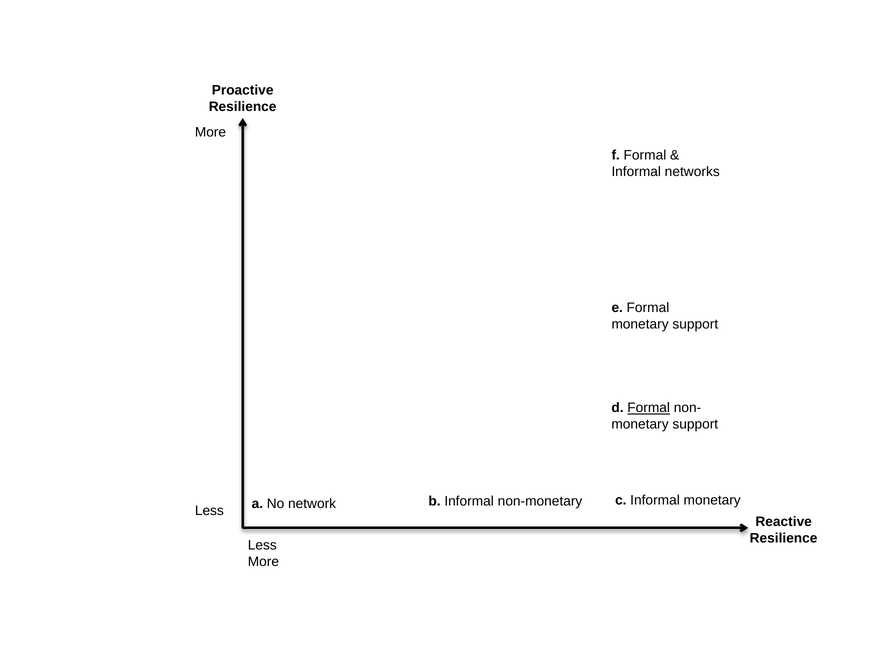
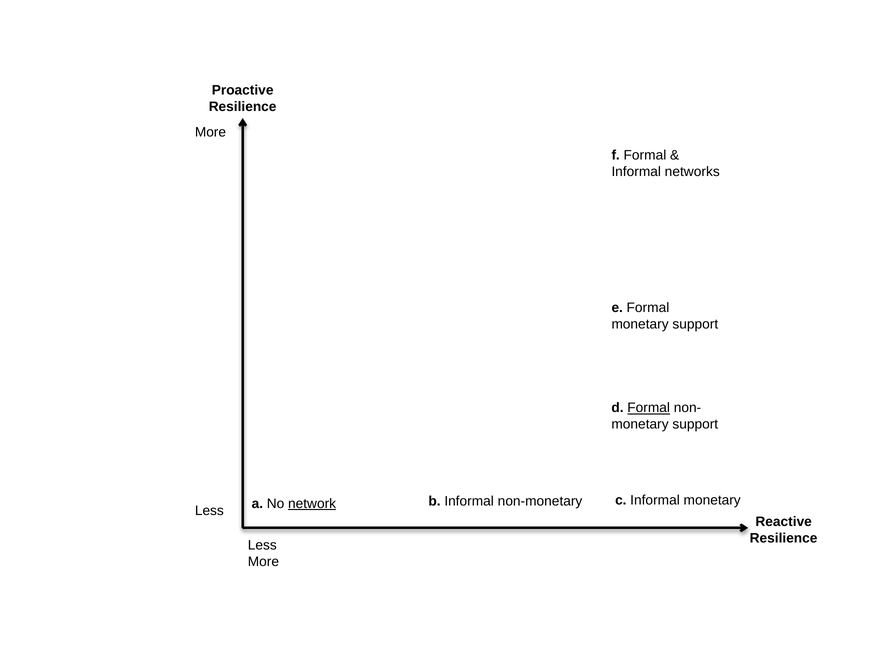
network underline: none -> present
